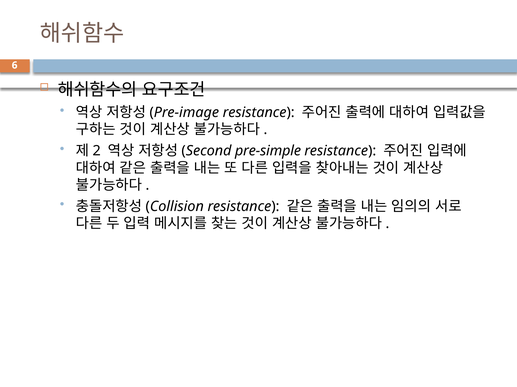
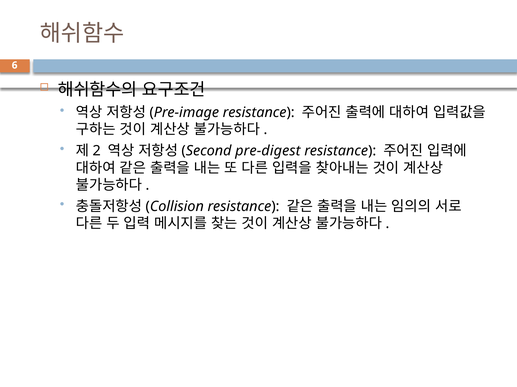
pre-simple: pre-simple -> pre-digest
